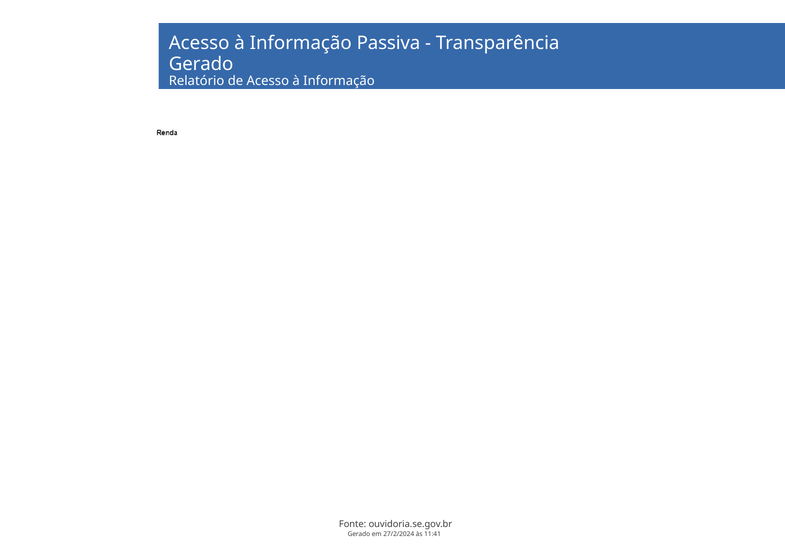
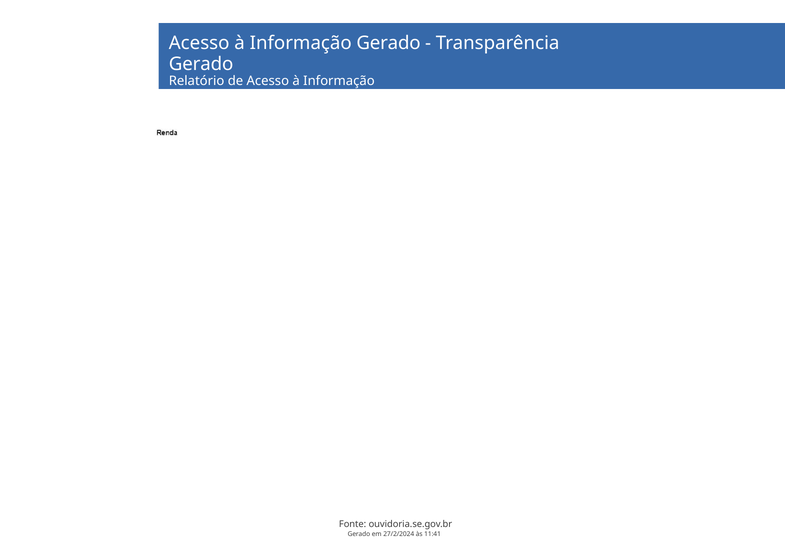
Informação Passiva: Passiva -> Gerado
